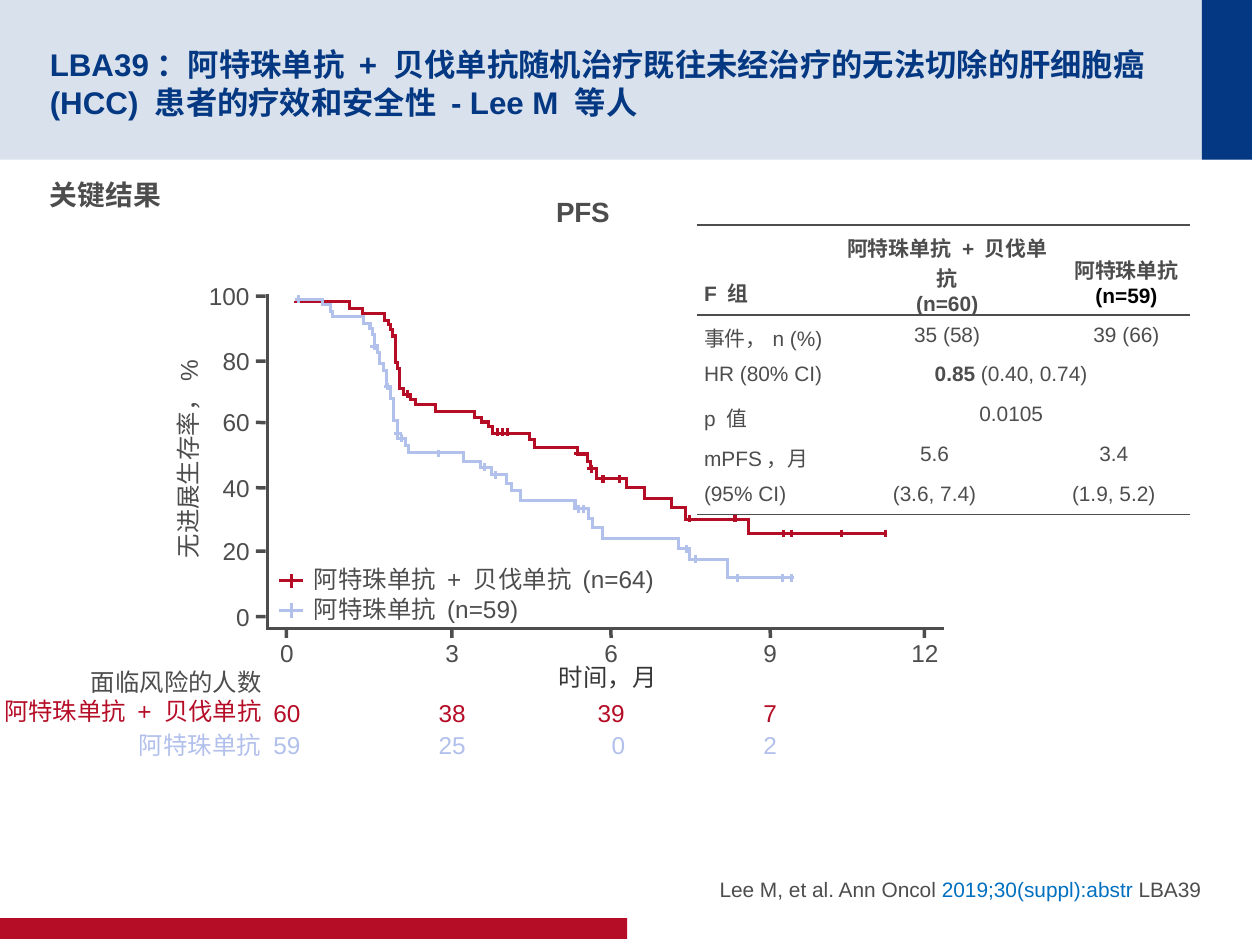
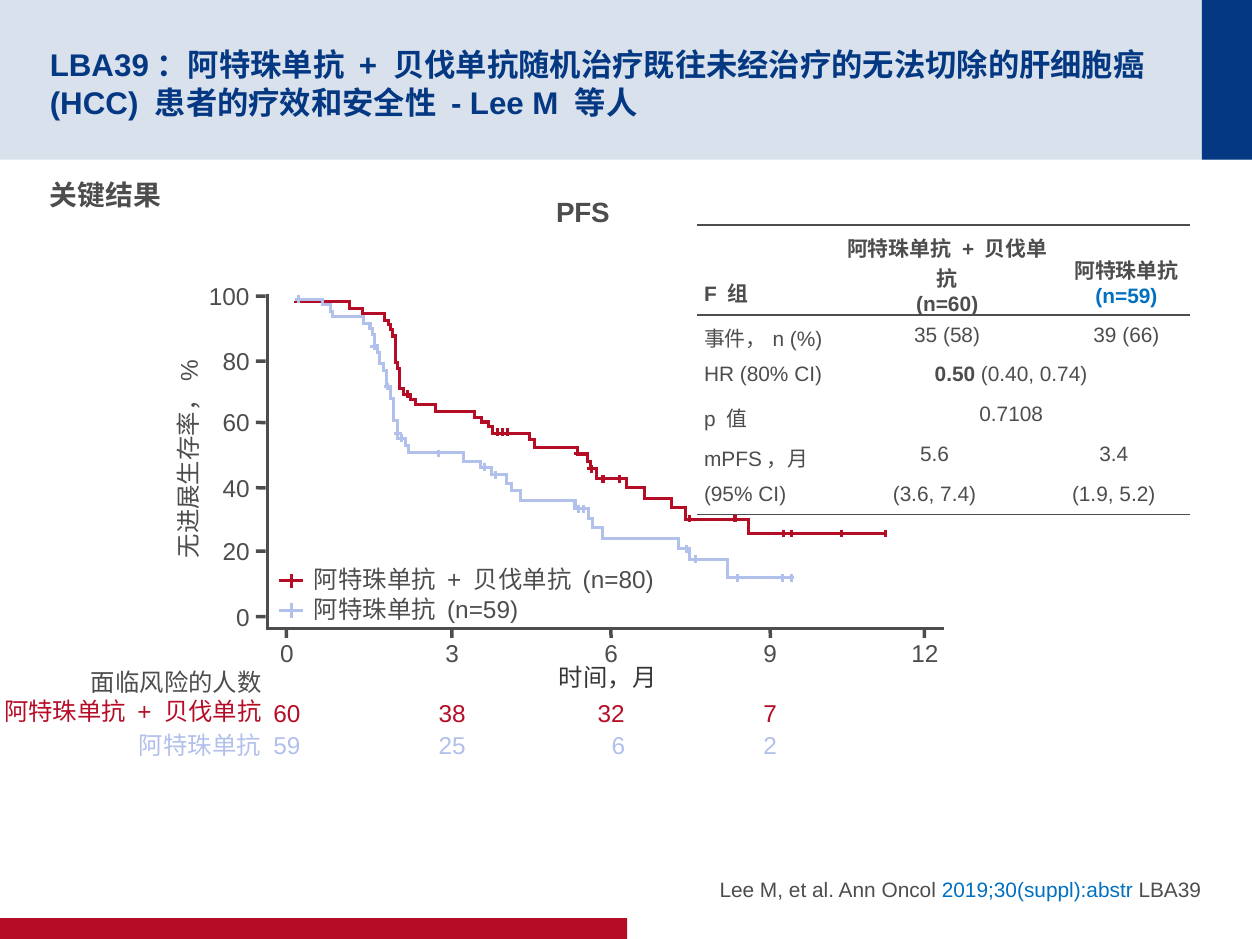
n=59 at (1126, 296) colour: black -> blue
0.85: 0.85 -> 0.50
0.0105: 0.0105 -> 0.7108
n=64: n=64 -> n=80
60 39: 39 -> 32
59 0: 0 -> 6
